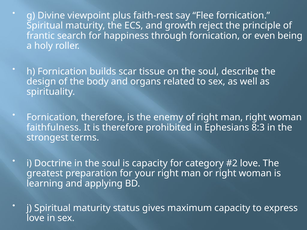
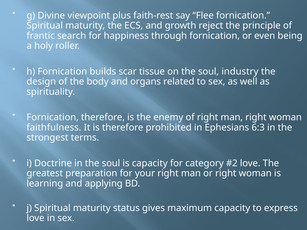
describe: describe -> industry
8:3: 8:3 -> 6:3
